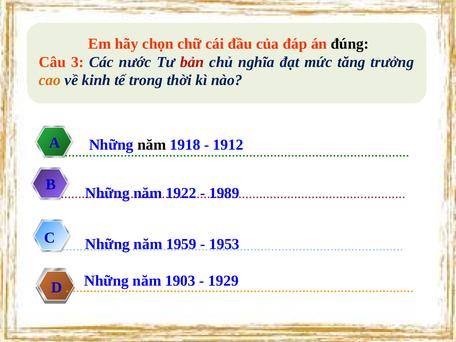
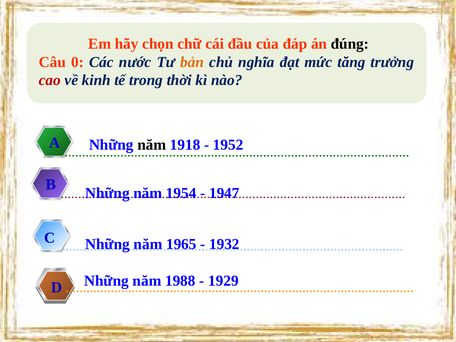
3: 3 -> 0
bản colour: red -> orange
cao colour: orange -> red
1912: 1912 -> 1952
1922: 1922 -> 1954
1989: 1989 -> 1947
1959: 1959 -> 1965
1953: 1953 -> 1932
1903: 1903 -> 1988
